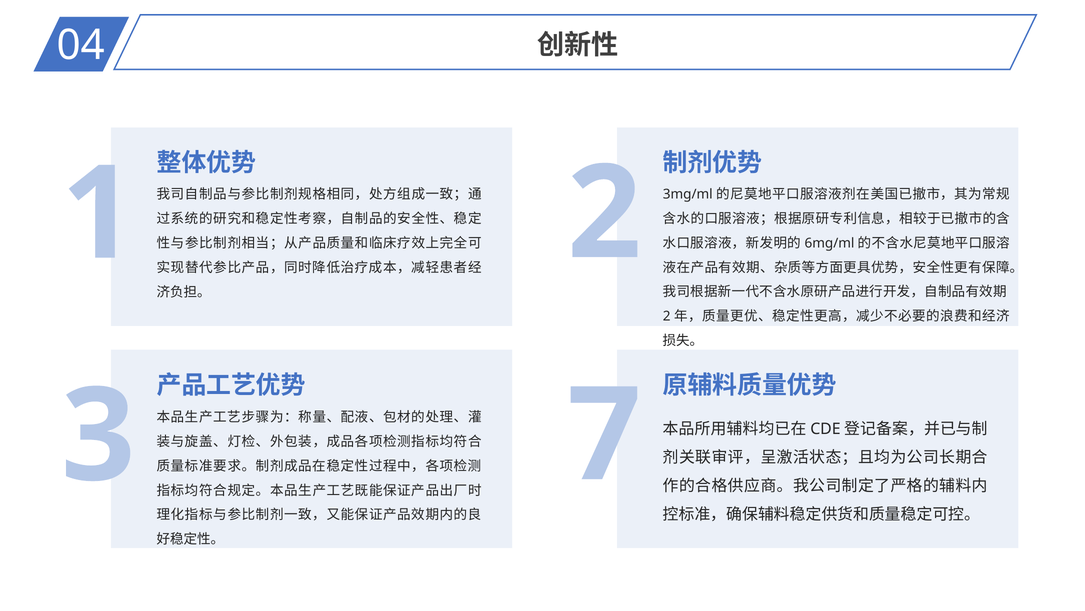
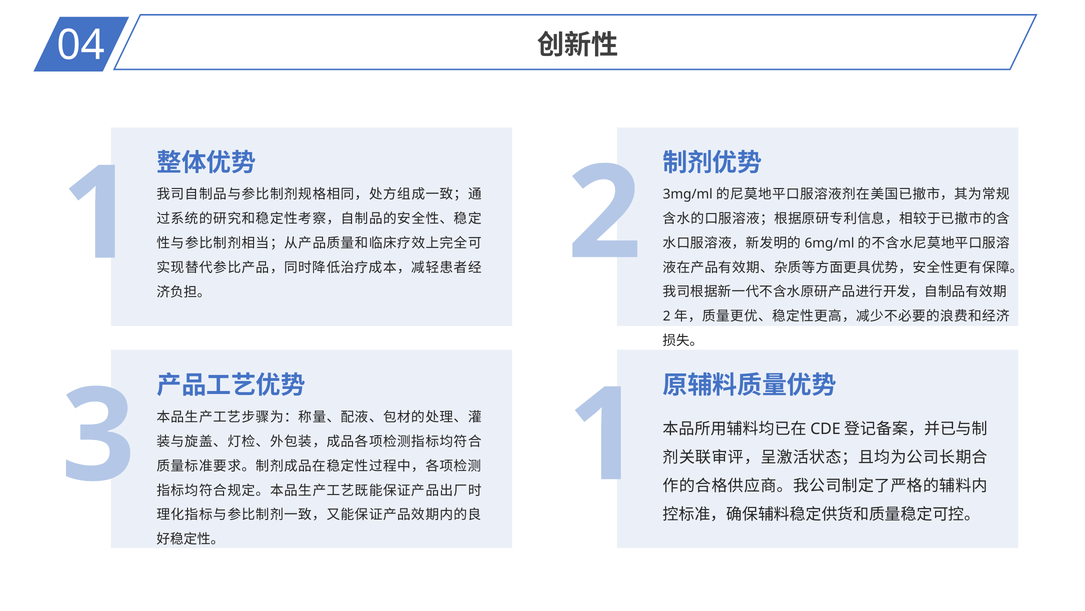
3 7: 7 -> 1
